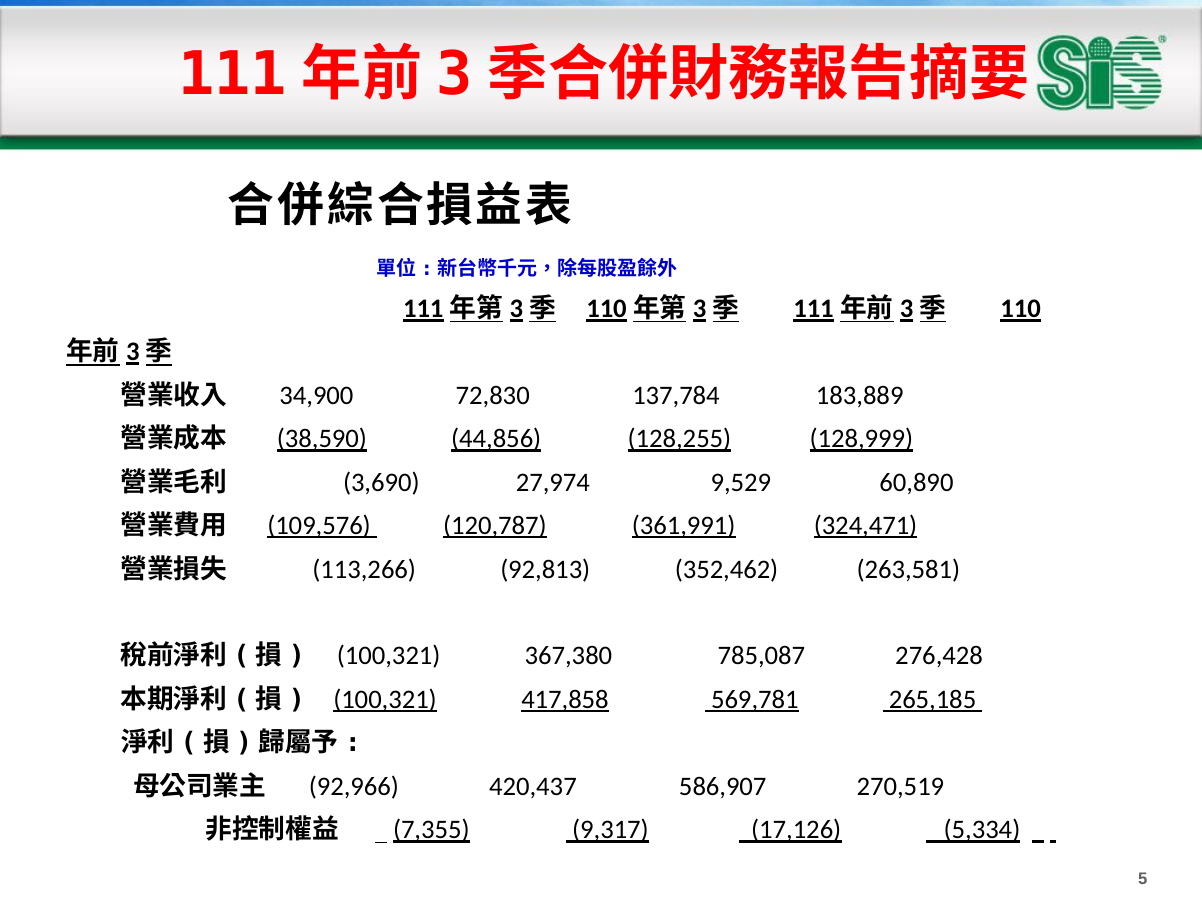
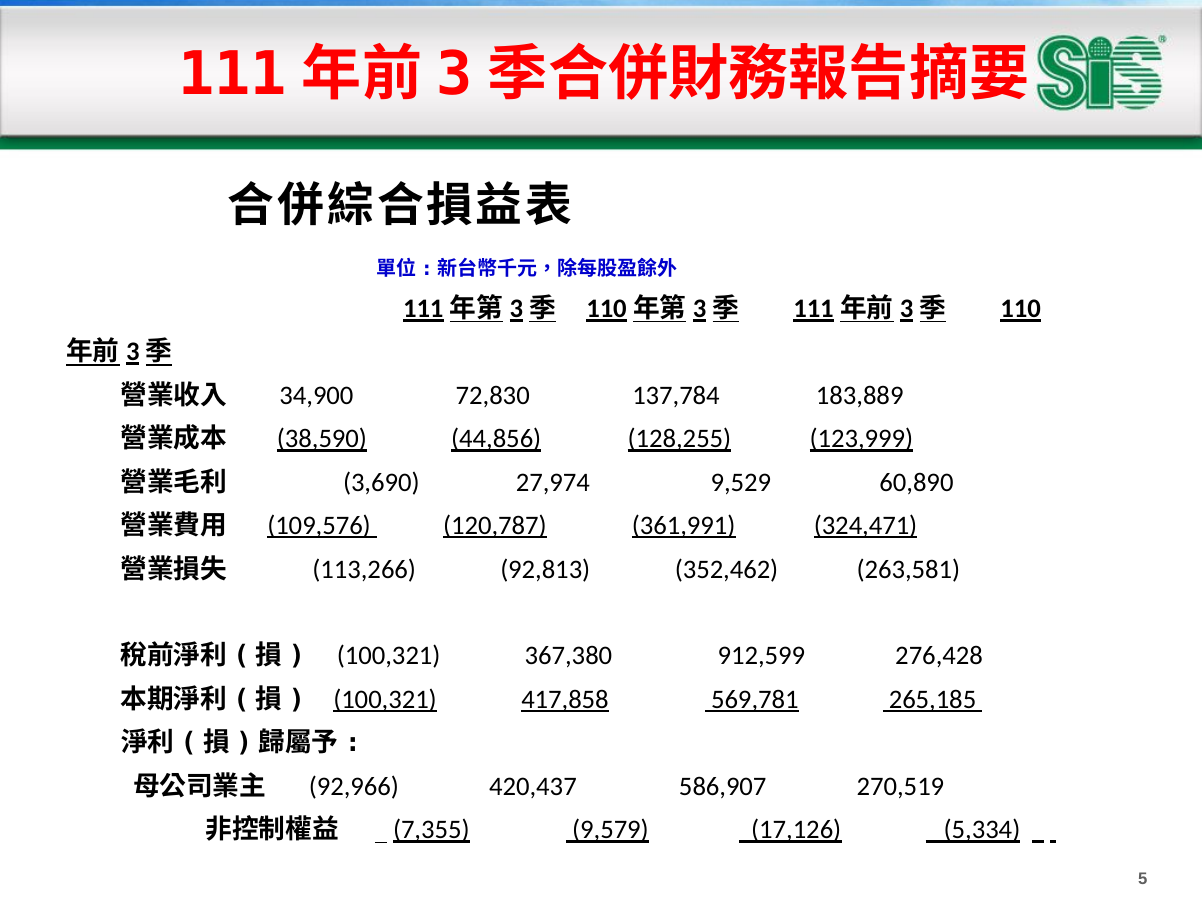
128,999: 128,999 -> 123,999
785,087: 785,087 -> 912,599
9,317: 9,317 -> 9,579
